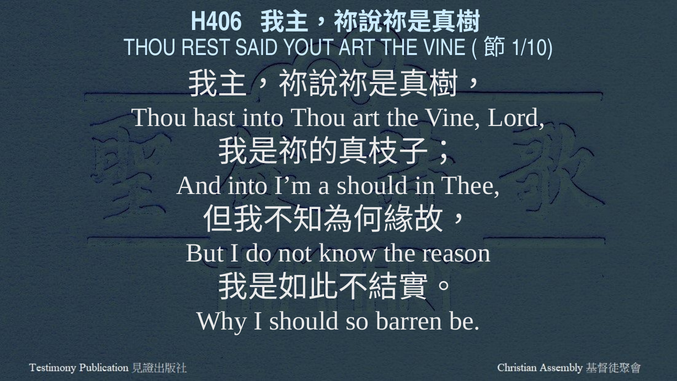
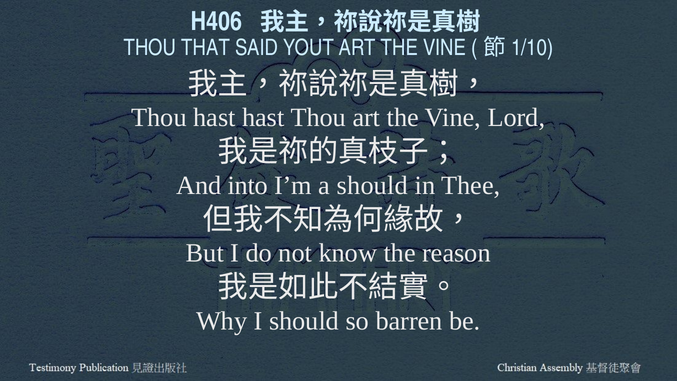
REST: REST -> THAT
hast into: into -> hast
